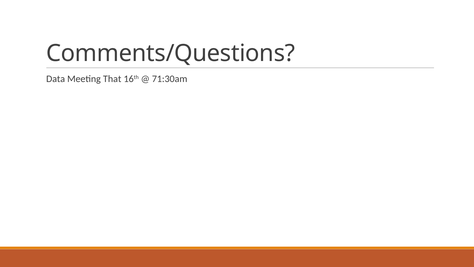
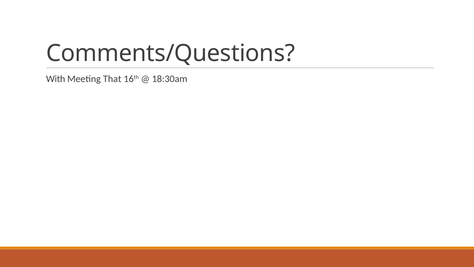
Data: Data -> With
71:30am: 71:30am -> 18:30am
